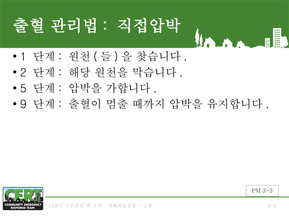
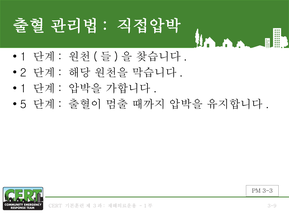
5 at (23, 89): 5 -> 1
9: 9 -> 5
